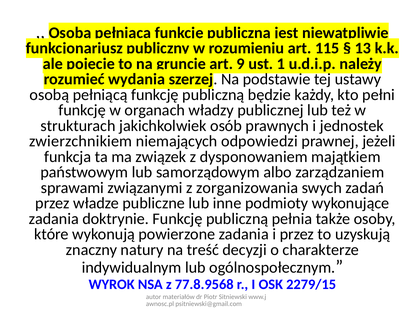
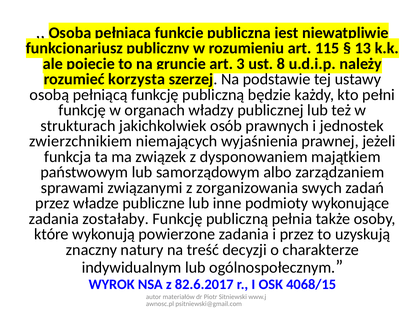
9: 9 -> 3
1: 1 -> 8
wydania: wydania -> korzysta
odpowiedzi: odpowiedzi -> wyjaśnienia
doktrynie: doktrynie -> zostałaby
77.8.9568: 77.8.9568 -> 82.6.2017
2279/15: 2279/15 -> 4068/15
